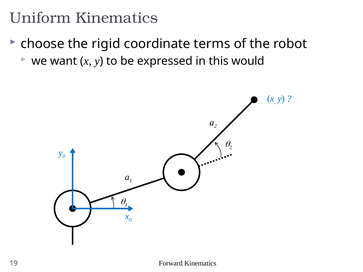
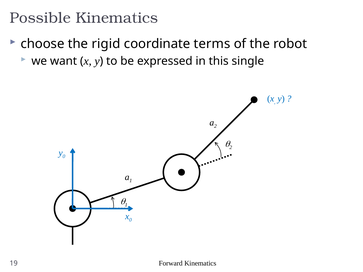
Uniform: Uniform -> Possible
would: would -> single
